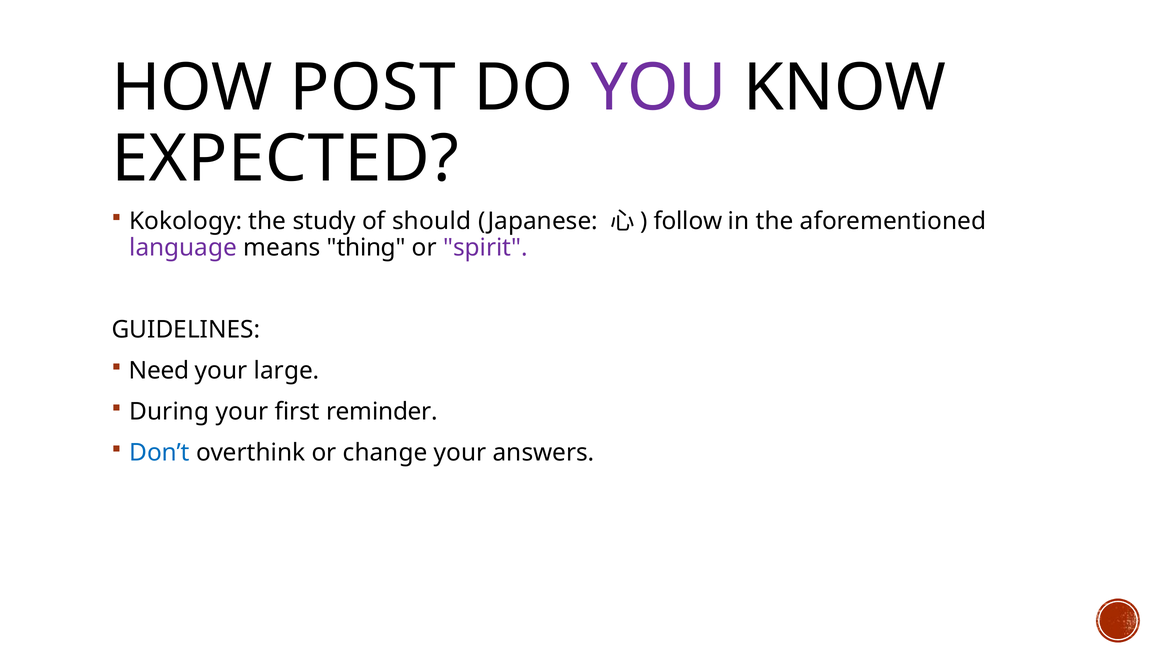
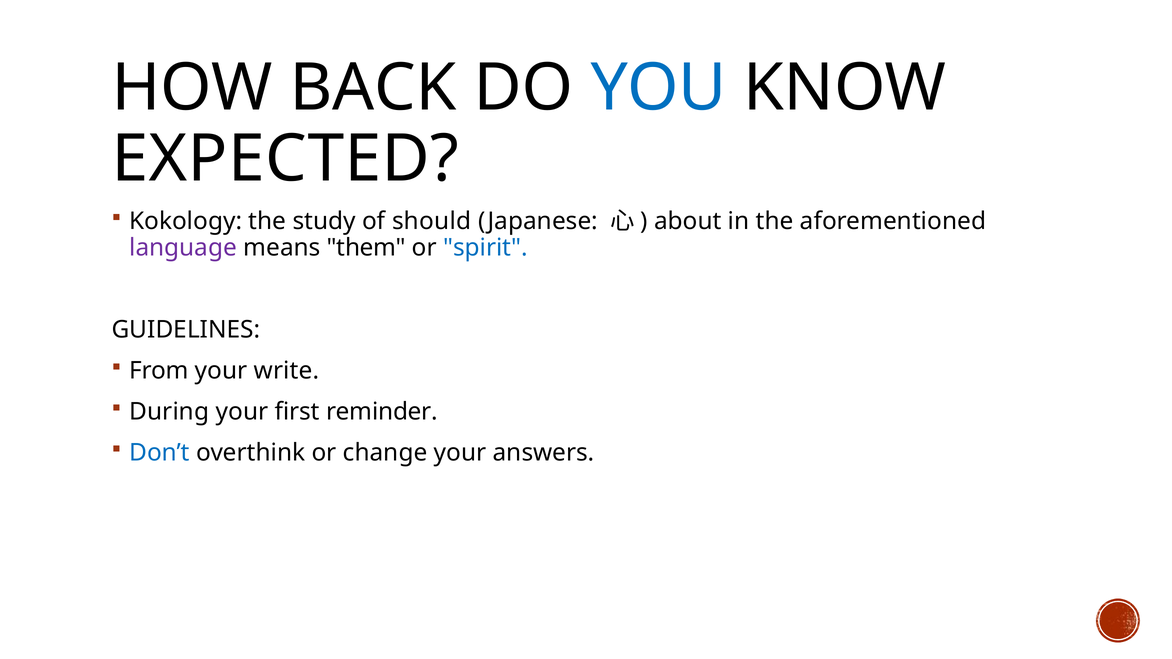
POST: POST -> BACK
YOU colour: purple -> blue
follow: follow -> about
thing: thing -> them
spirit colour: purple -> blue
Need: Need -> From
large: large -> write
